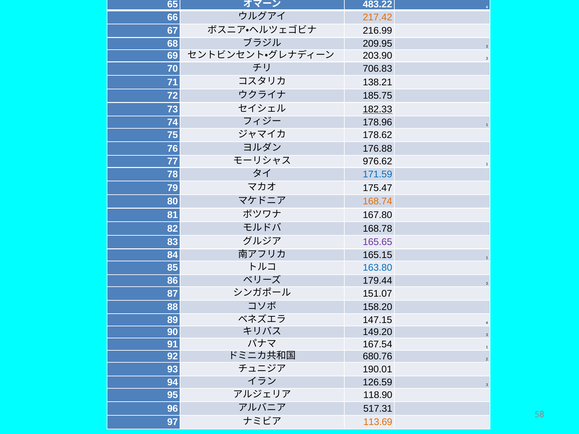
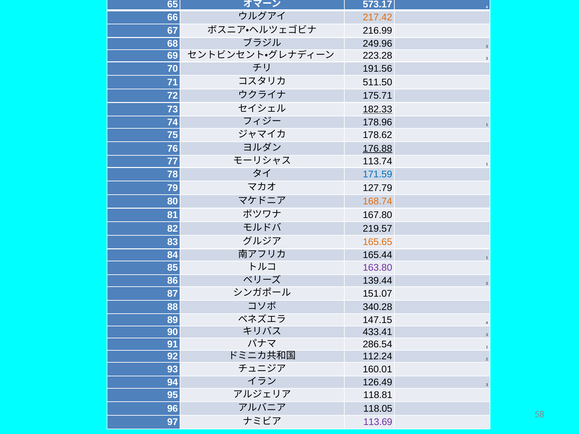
483.22: 483.22 -> 573.17
209.95: 209.95 -> 249.96
203.90: 203.90 -> 223.28
706.83: 706.83 -> 191.56
138.21: 138.21 -> 511.50
185.75: 185.75 -> 175.71
176.88 underline: none -> present
976.62: 976.62 -> 113.74
175.47: 175.47 -> 127.79
168.78: 168.78 -> 219.57
165.65 colour: purple -> orange
165.15: 165.15 -> 165.44
163.80 colour: blue -> purple
179.44: 179.44 -> 139.44
158.20: 158.20 -> 340.28
149.20: 149.20 -> 433.41
167.54: 167.54 -> 286.54
680.76: 680.76 -> 112.24
190.01: 190.01 -> 160.01
126.59: 126.59 -> 126.49
118.90: 118.90 -> 118.81
517.31: 517.31 -> 118.05
113.69 colour: orange -> purple
